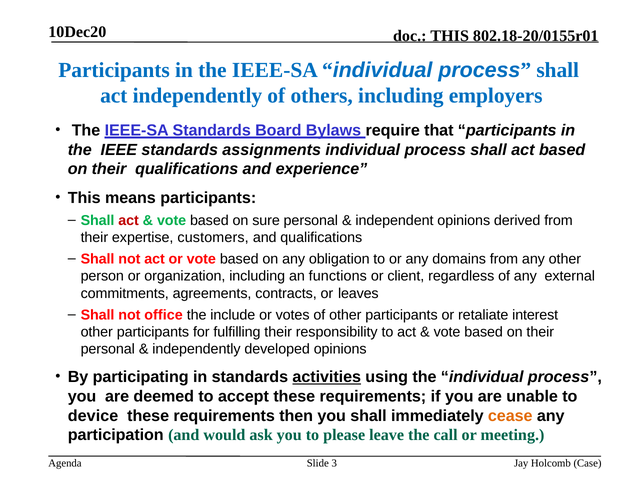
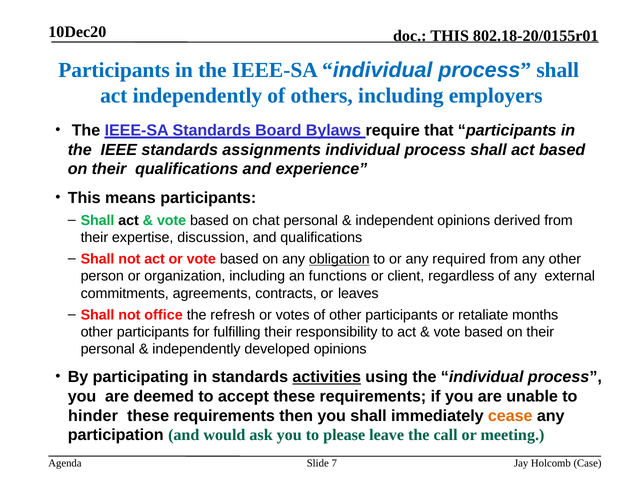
act at (129, 221) colour: red -> black
sure: sure -> chat
customers: customers -> discussion
obligation underline: none -> present
domains: domains -> required
include: include -> refresh
interest: interest -> months
device: device -> hinder
3: 3 -> 7
